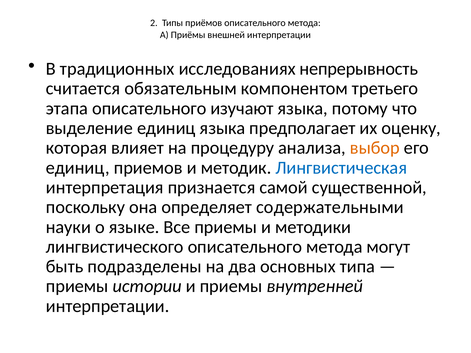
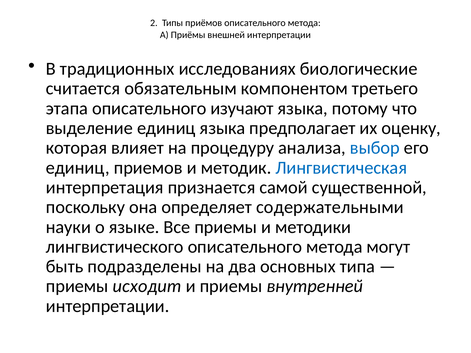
непрерывность: непрерывность -> биологические
выбор colour: orange -> blue
истории: истории -> исходит
